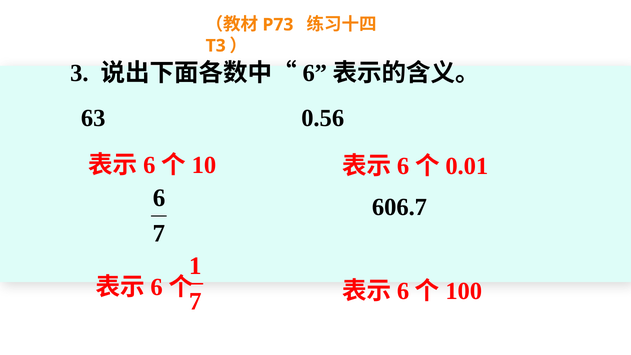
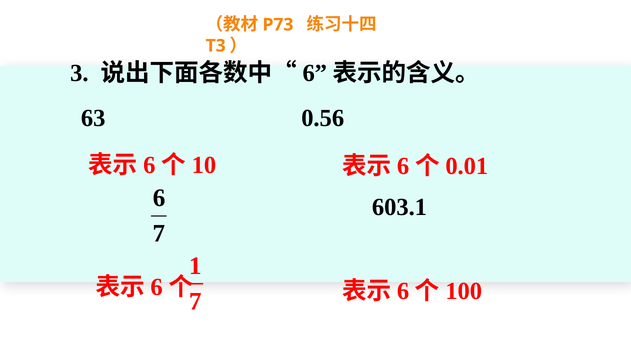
606.7: 606.7 -> 603.1
